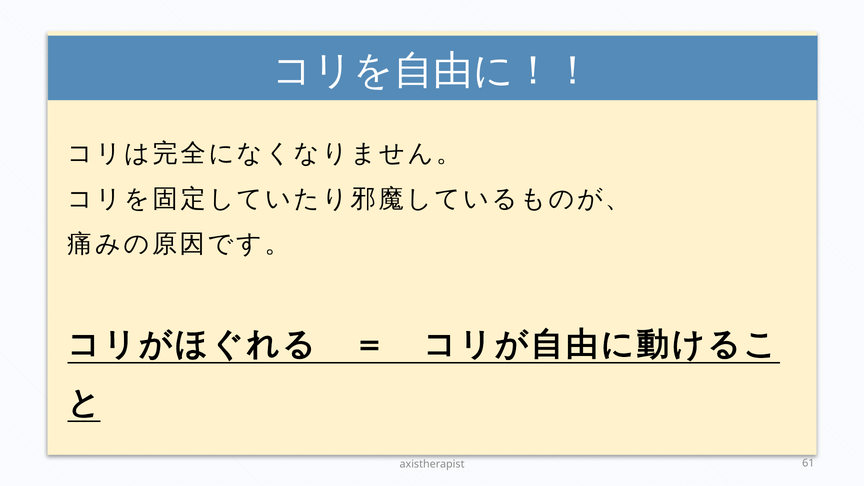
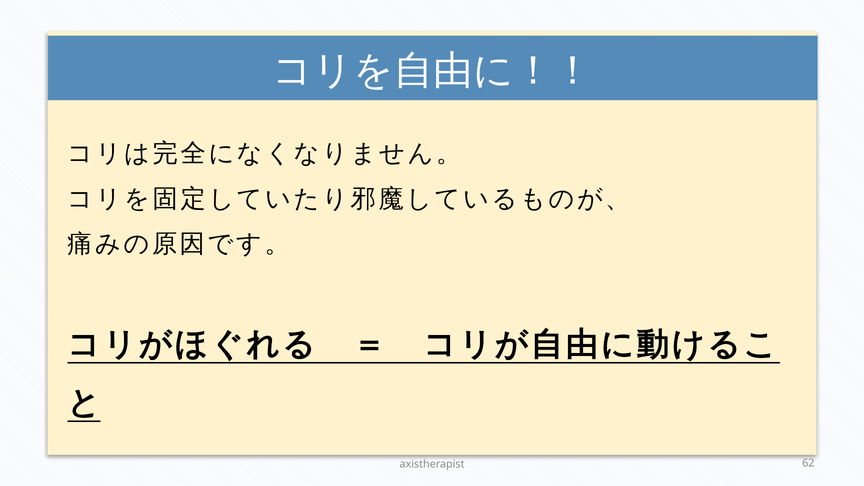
61: 61 -> 62
